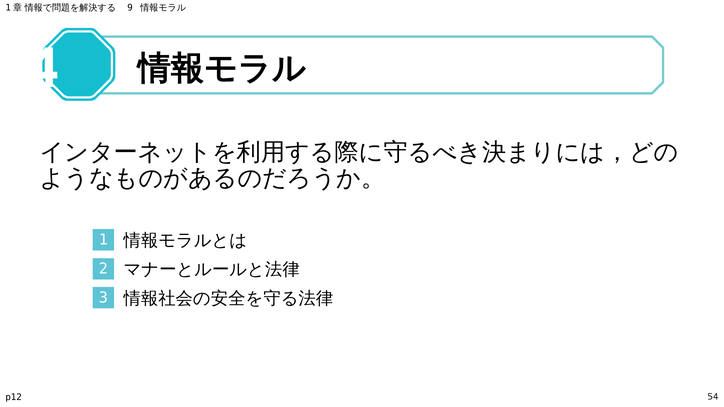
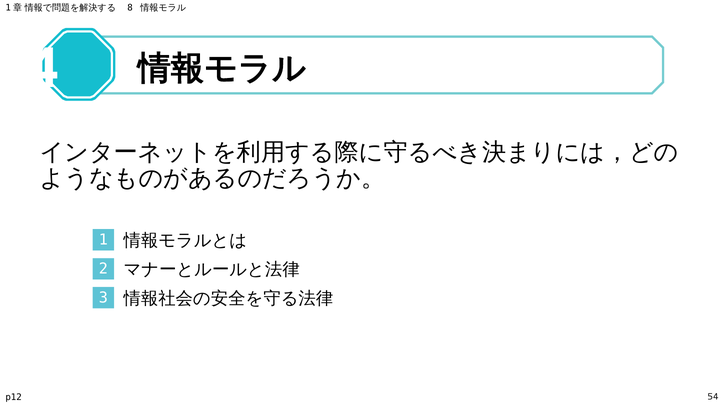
9: 9 -> 8
